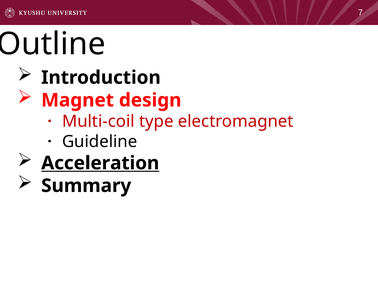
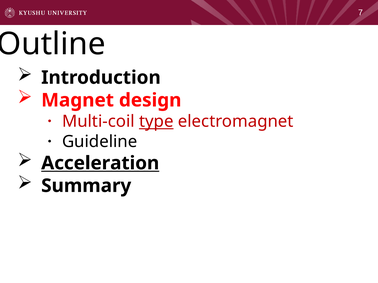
type underline: none -> present
